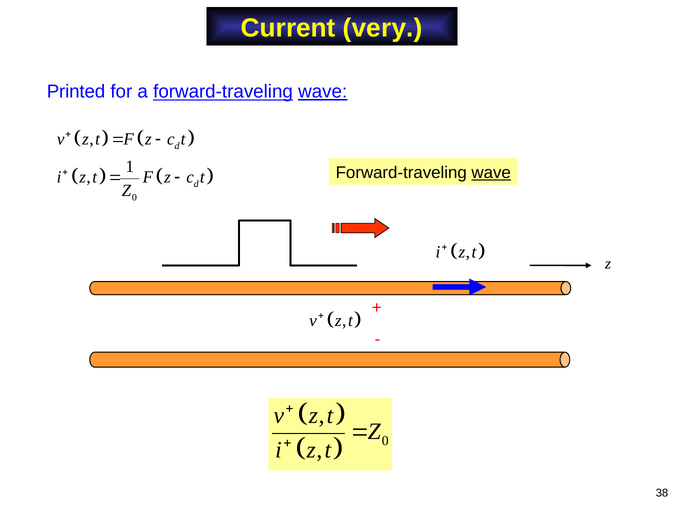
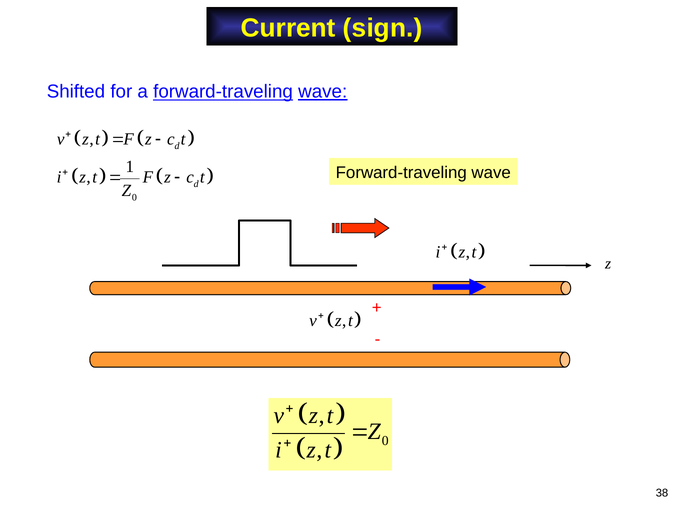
very: very -> sign
Printed: Printed -> Shifted
wave at (491, 173) underline: present -> none
